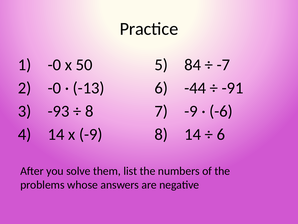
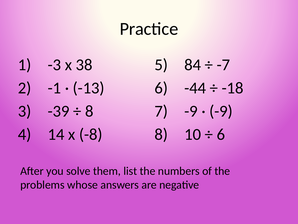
1 -0: -0 -> -3
50: 50 -> 38
2 -0: -0 -> -1
-91: -91 -> -18
-93: -93 -> -39
-6 at (221, 111): -6 -> -9
x -9: -9 -> -8
8 14: 14 -> 10
